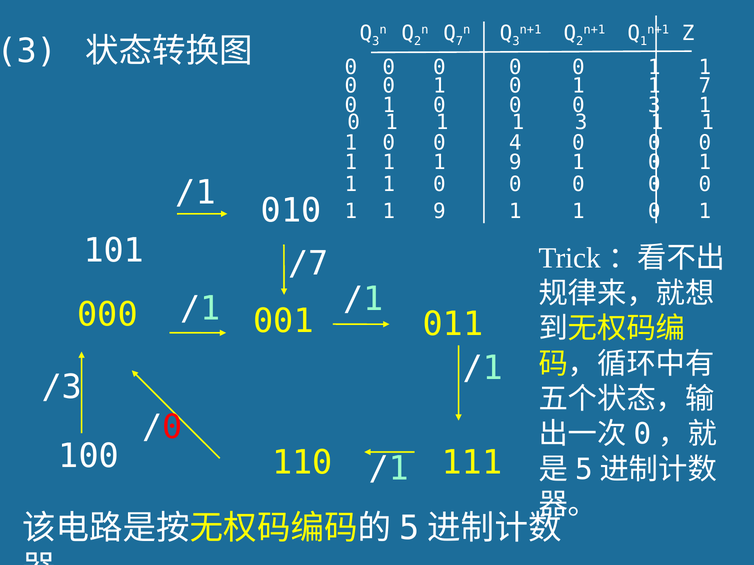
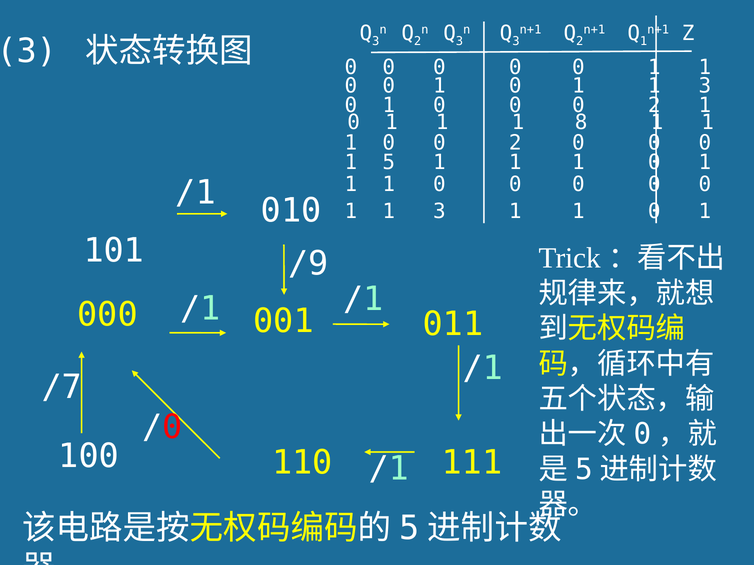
7 at (459, 41): 7 -> 3
7 at (705, 86): 7 -> 3
0 0 0 3: 3 -> 2
1 3: 3 -> 8
1 0 0 4: 4 -> 2
1 at (389, 162): 1 -> 5
9 at (515, 162): 9 -> 1
9 at (439, 212): 9 -> 3
/7: /7 -> /9
/3: /3 -> /7
